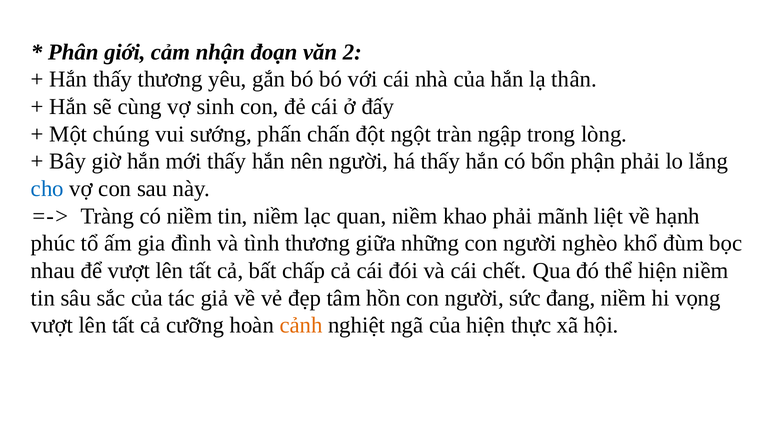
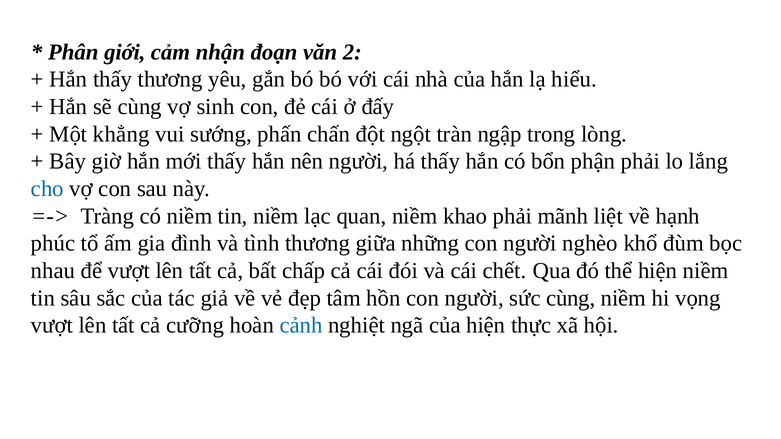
thân: thân -> hiểu
chúng: chúng -> khẳng
sức đang: đang -> cùng
cảnh colour: orange -> blue
